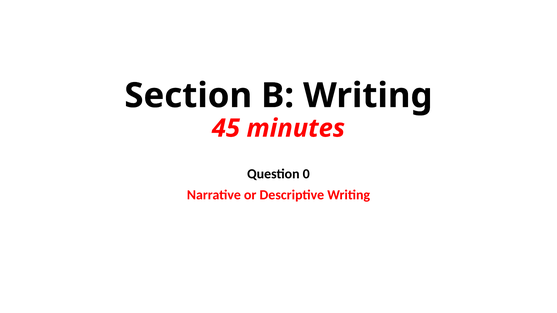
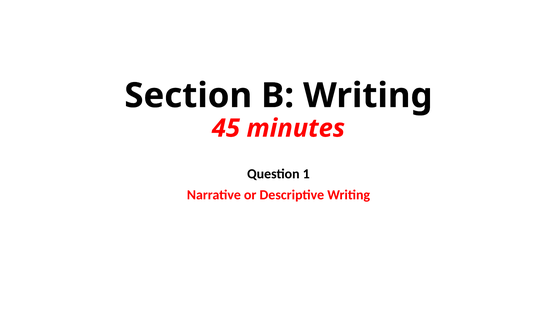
0: 0 -> 1
